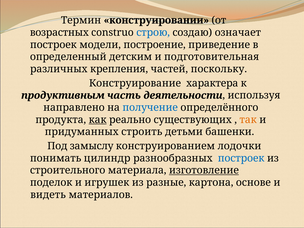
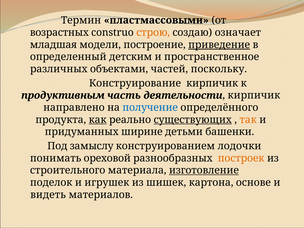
конструировании: конструировании -> пластмассовыми
строю colour: blue -> orange
построек at (53, 45): построек -> младшая
приведение underline: none -> present
подготовительная: подготовительная -> пространственное
крепления: крепления -> объектами
Конструирование характера: характера -> кирпичик
деятельности используя: используя -> кирпичик
существующих underline: none -> present
строить: строить -> ширине
цилиндр: цилиндр -> ореховой
построек at (241, 158) colour: blue -> orange
разные: разные -> шишек
